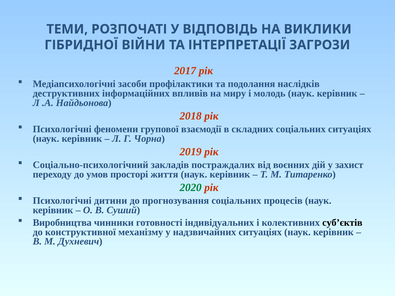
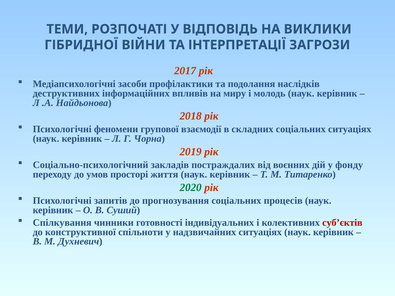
захист: захист -> фонду
дитини: дитини -> запитів
Виробництва: Виробництва -> Спілкування
суб’єктів colour: black -> red
механізму: механізму -> спільноти
